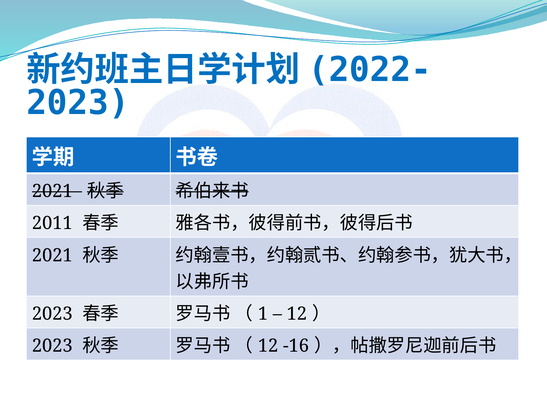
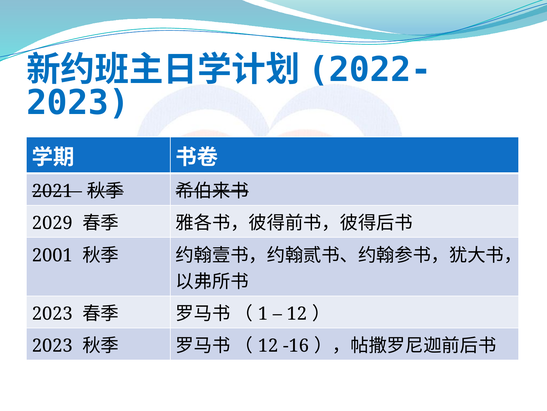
2011: 2011 -> 2029
2021 at (52, 255): 2021 -> 2001
